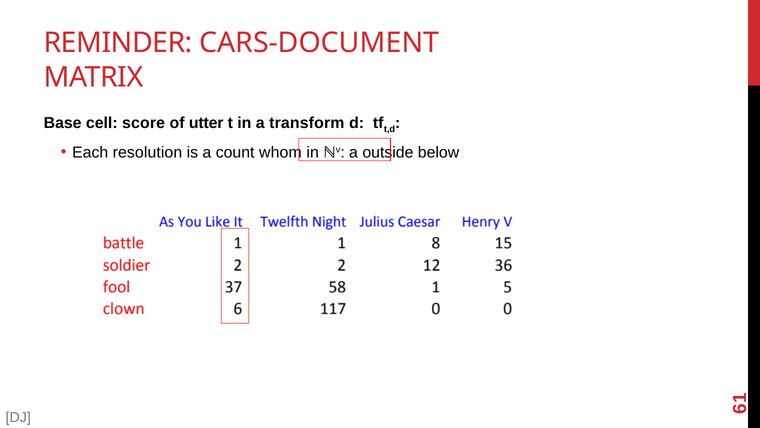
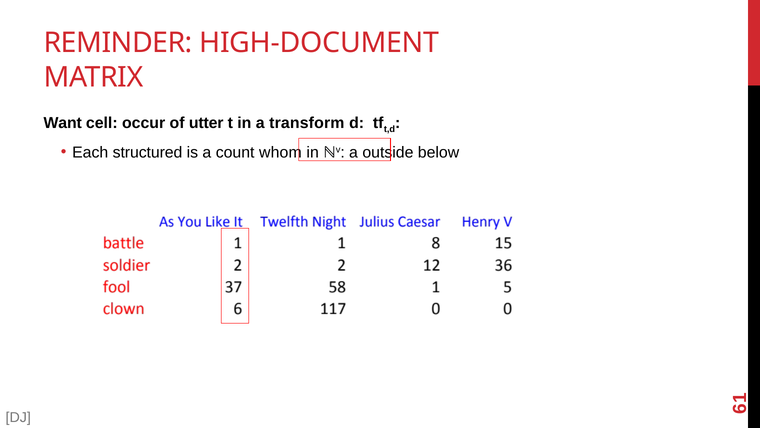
CARS-DOCUMENT: CARS-DOCUMENT -> HIGH-DOCUMENT
Base: Base -> Want
score: score -> occur
resolution: resolution -> structured
